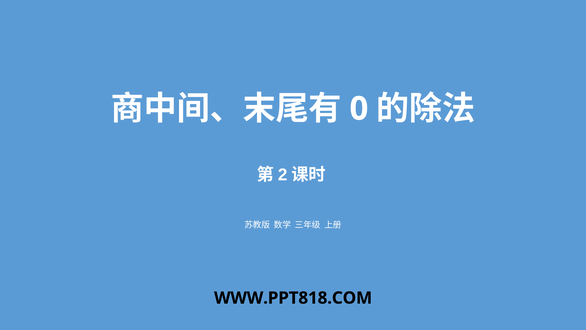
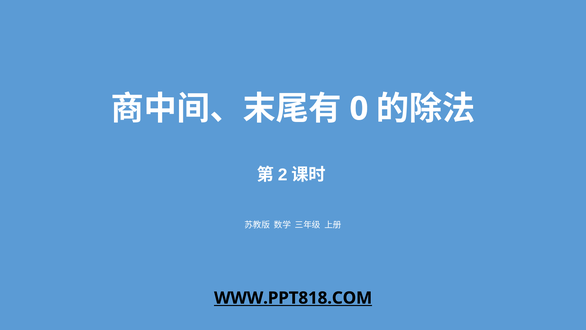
WWW.PPT818.COM underline: none -> present
